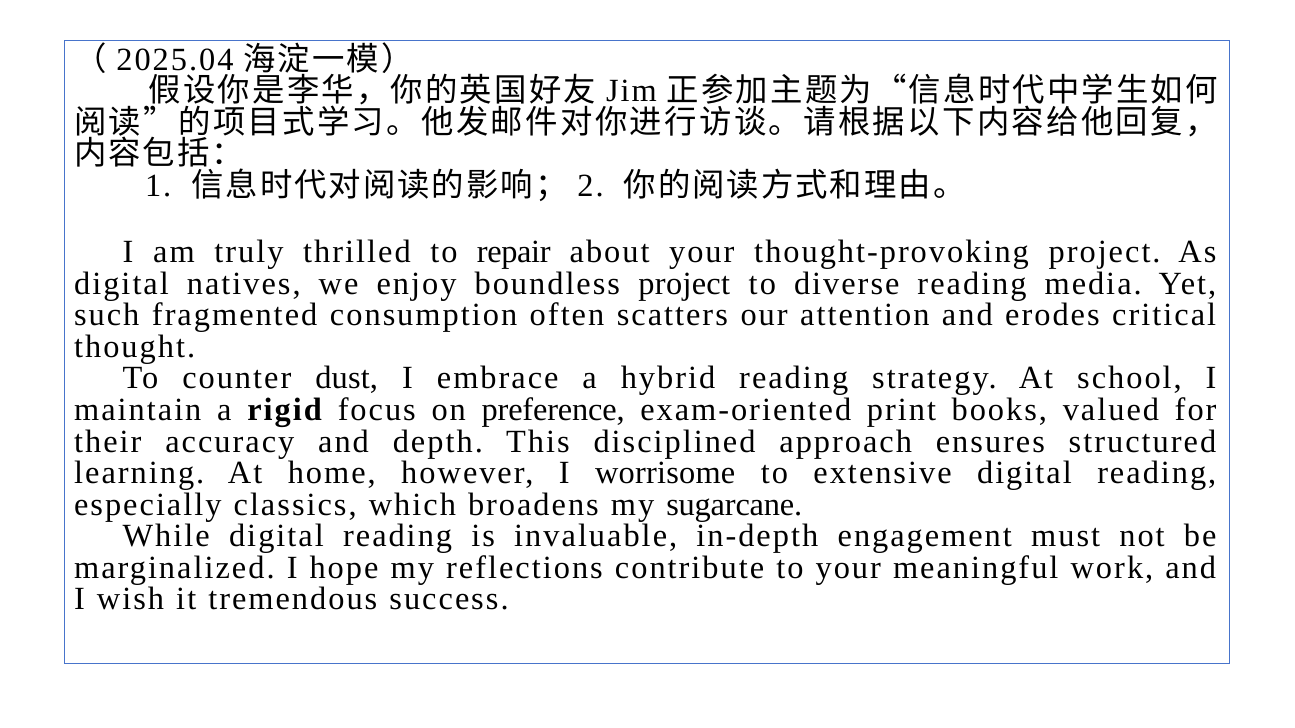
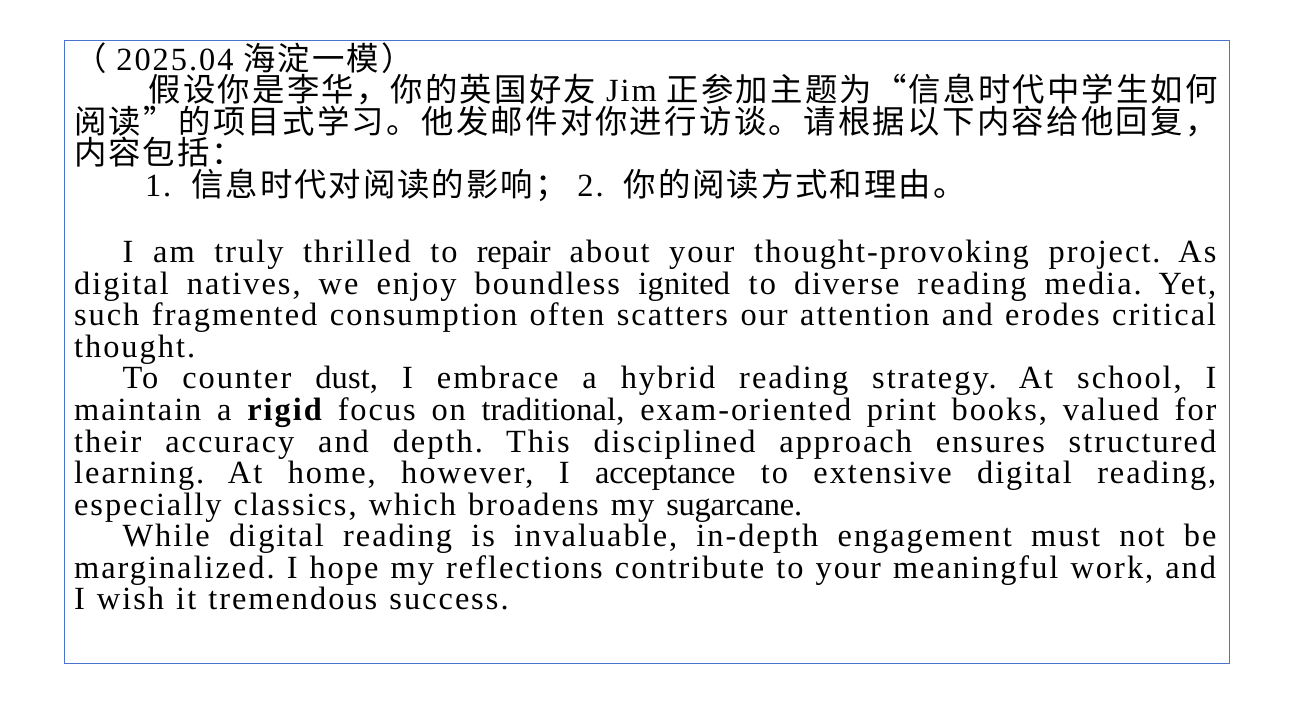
boundless project: project -> ignited
preference: preference -> traditional
worrisome: worrisome -> acceptance
